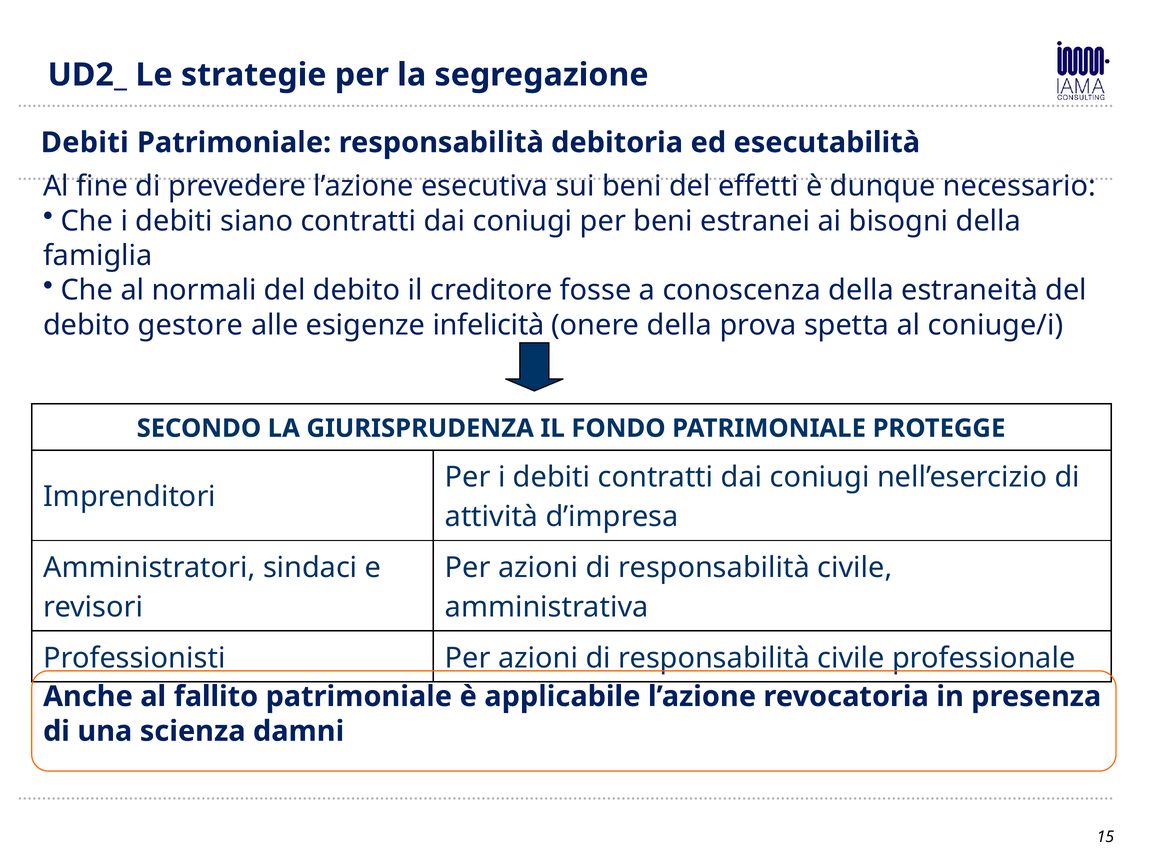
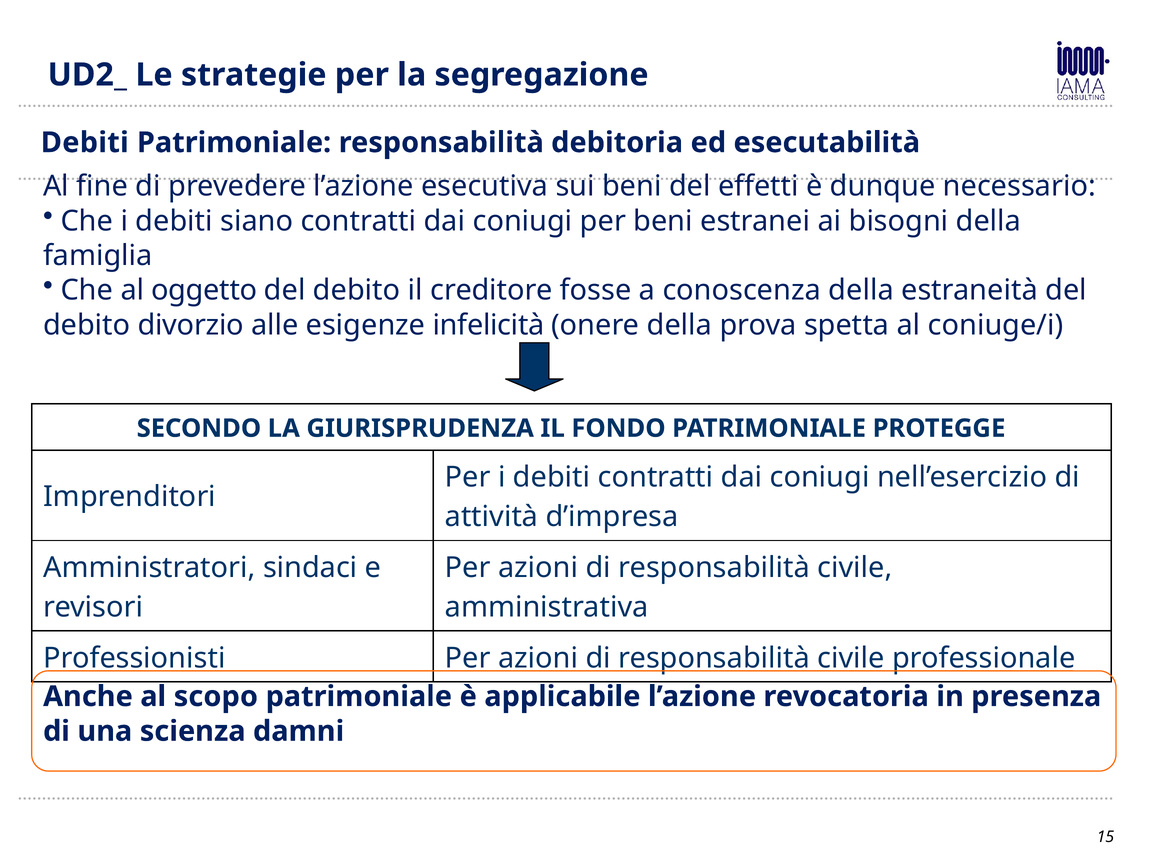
normali: normali -> oggetto
gestore: gestore -> divorzio
fallito: fallito -> scopo
